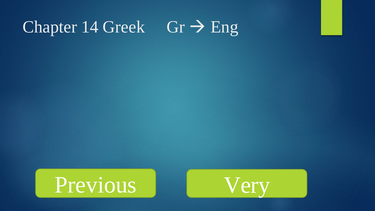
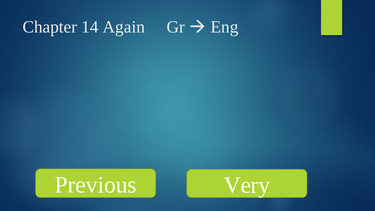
Greek: Greek -> Again
